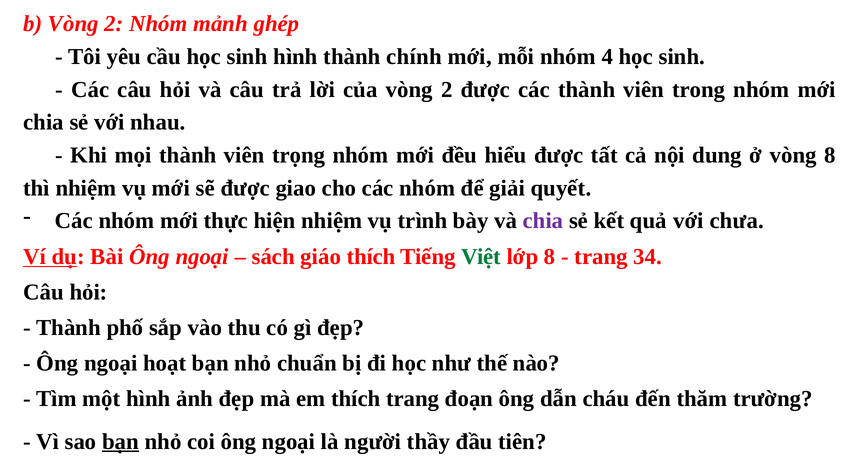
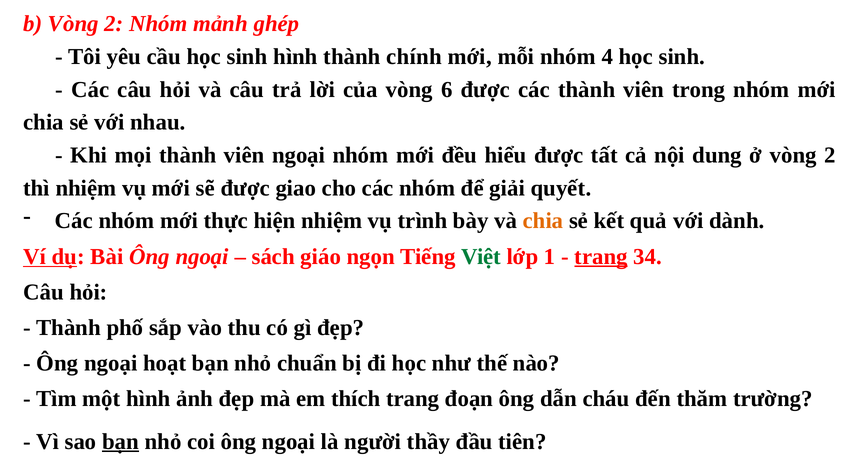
của vòng 2: 2 -> 6
viên trọng: trọng -> ngoại
ở vòng 8: 8 -> 2
chia at (543, 221) colour: purple -> orange
chưa: chưa -> dành
giáo thích: thích -> ngọn
lớp 8: 8 -> 1
trang at (601, 257) underline: none -> present
